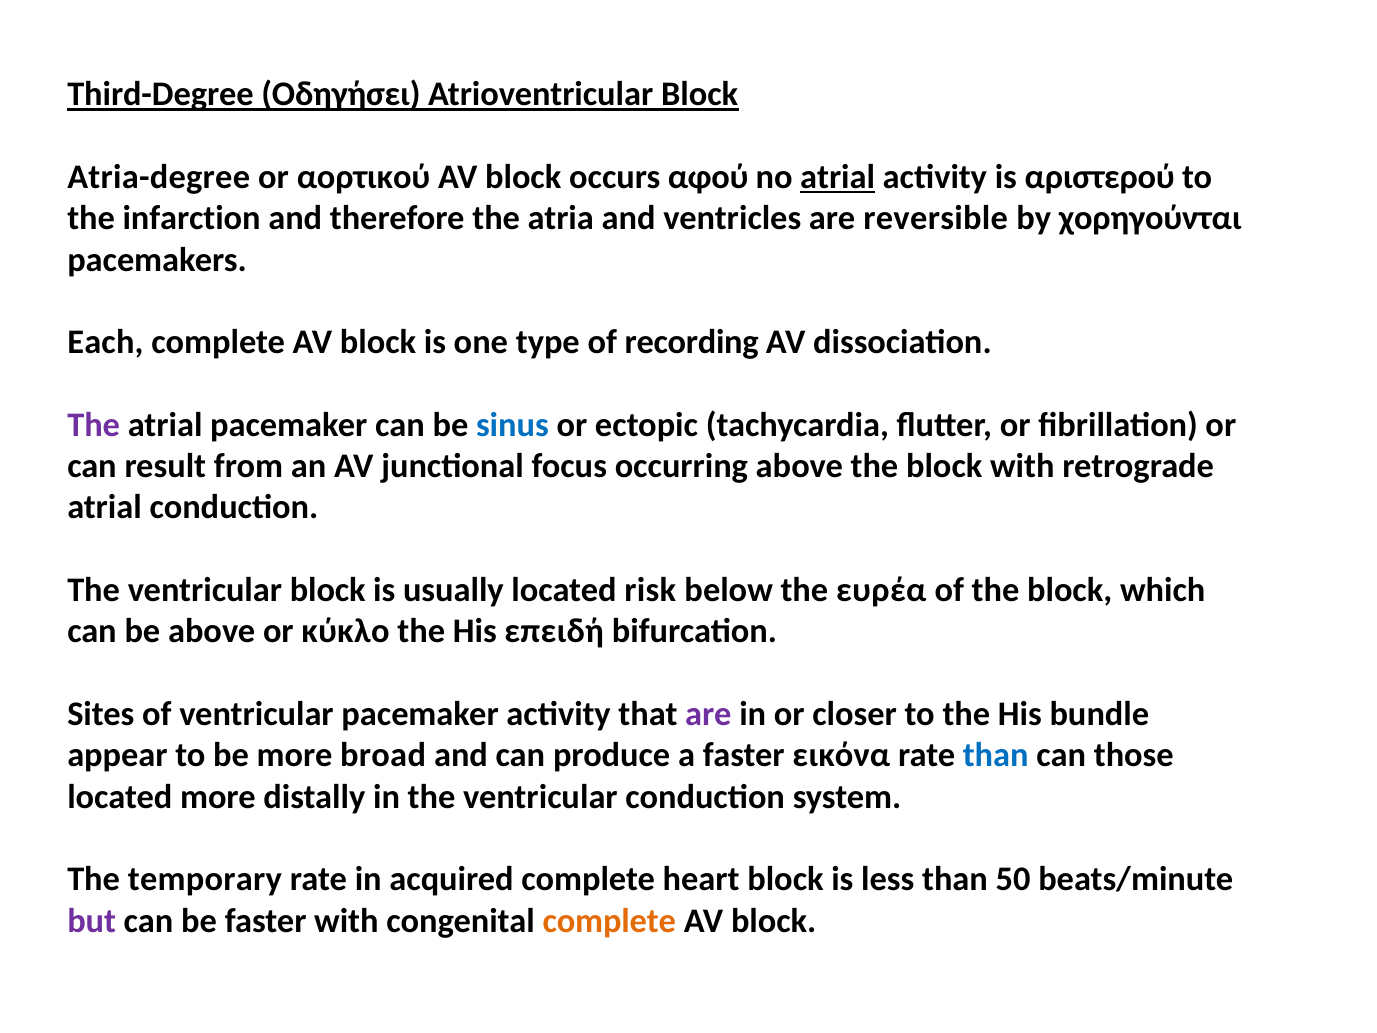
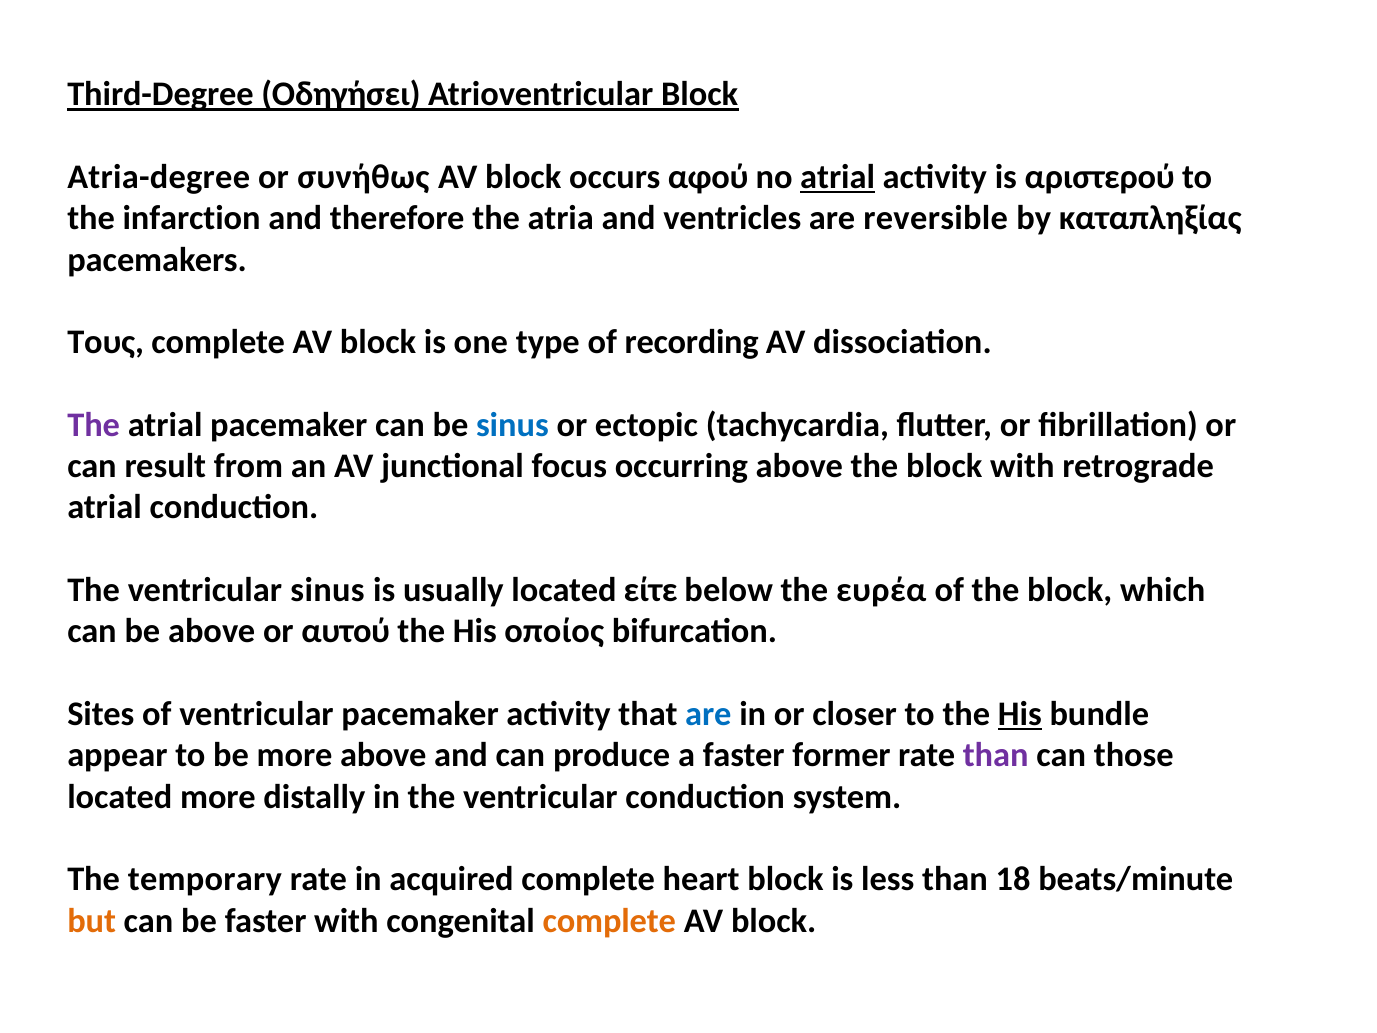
αορτικού: αορτικού -> συνήθως
χορηγούνται: χορηγούνται -> καταπληξίας
Each: Each -> Τους
ventricular block: block -> sinus
risk: risk -> είτε
κύκλο: κύκλο -> αυτού
επειδή: επειδή -> οποίος
are at (708, 714) colour: purple -> blue
His at (1020, 714) underline: none -> present
more broad: broad -> above
εικόνα: εικόνα -> former
than at (996, 755) colour: blue -> purple
50: 50 -> 18
but colour: purple -> orange
